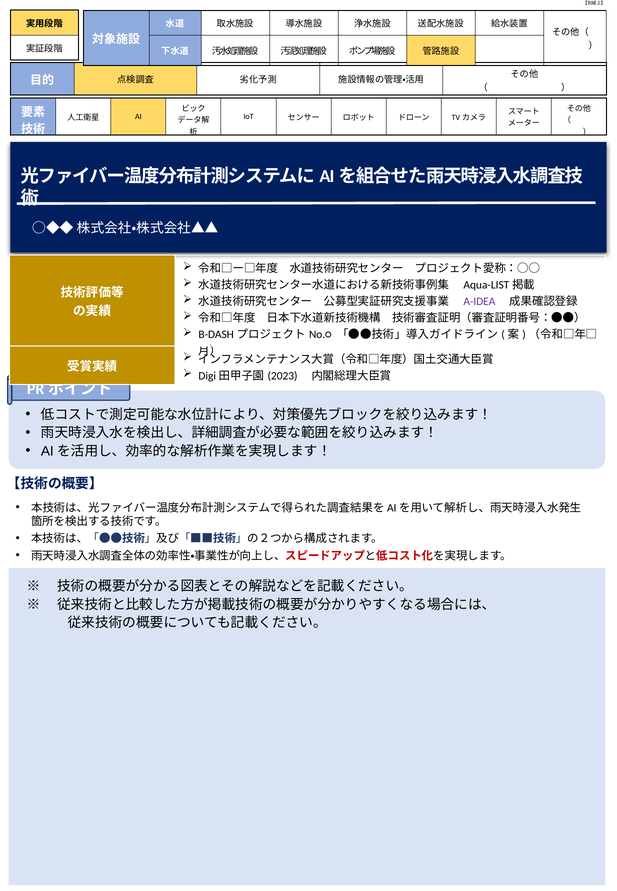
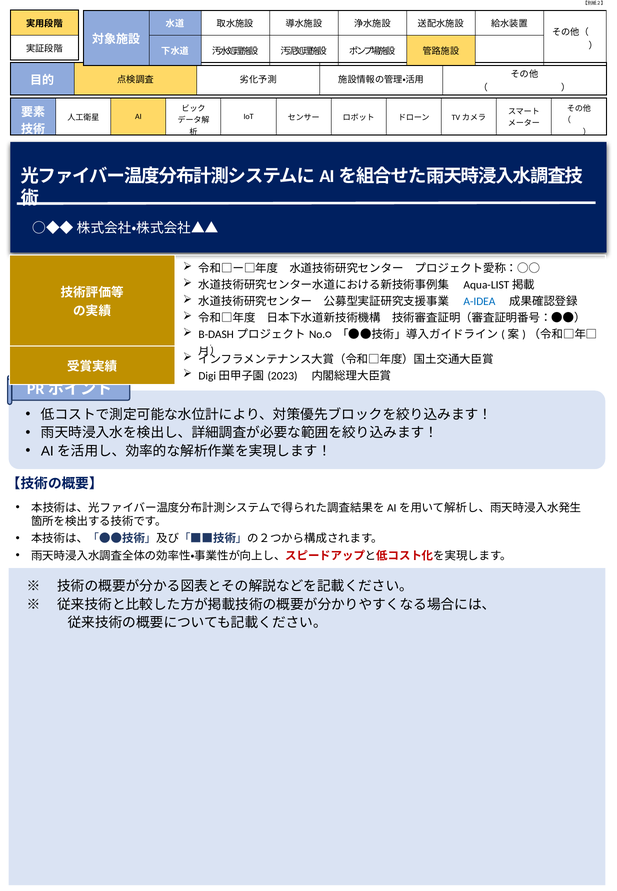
A-IDEA colour: purple -> blue
